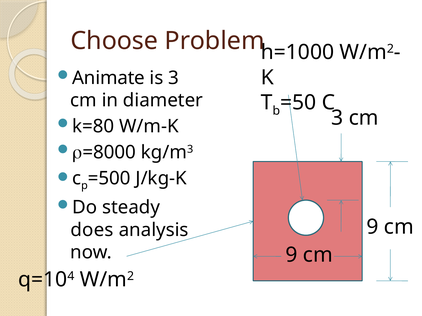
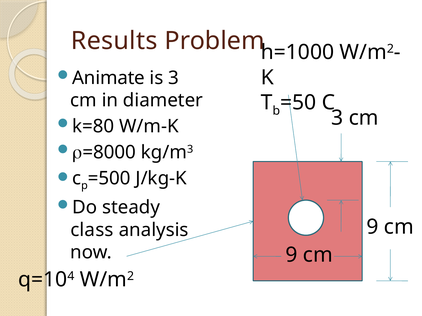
Choose: Choose -> Results
does: does -> class
